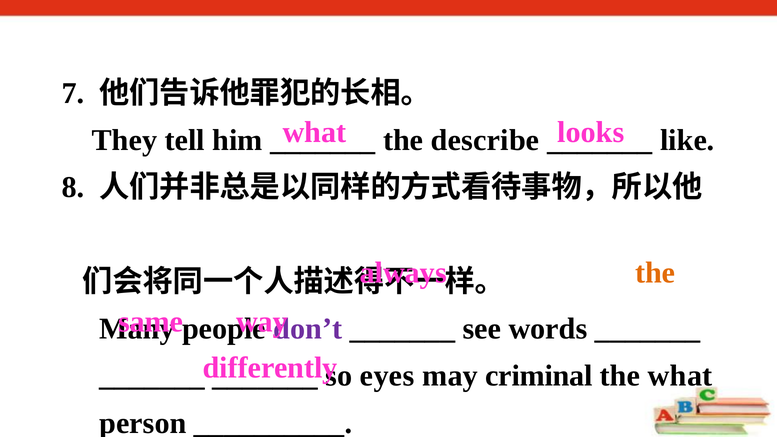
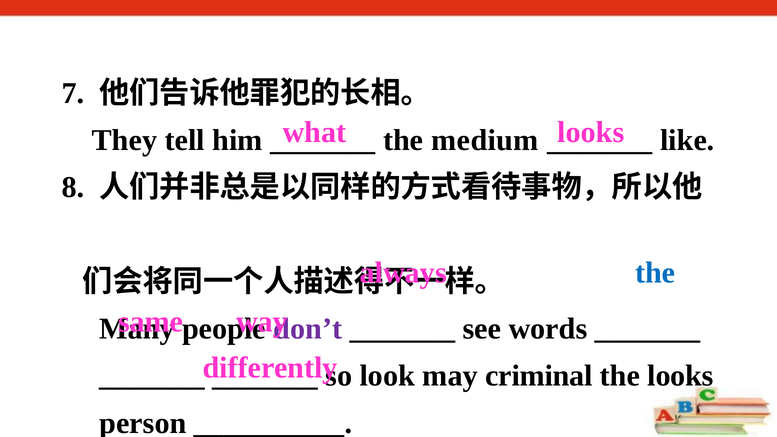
describe: describe -> medium
the at (655, 273) colour: orange -> blue
eyes: eyes -> look
the what: what -> looks
